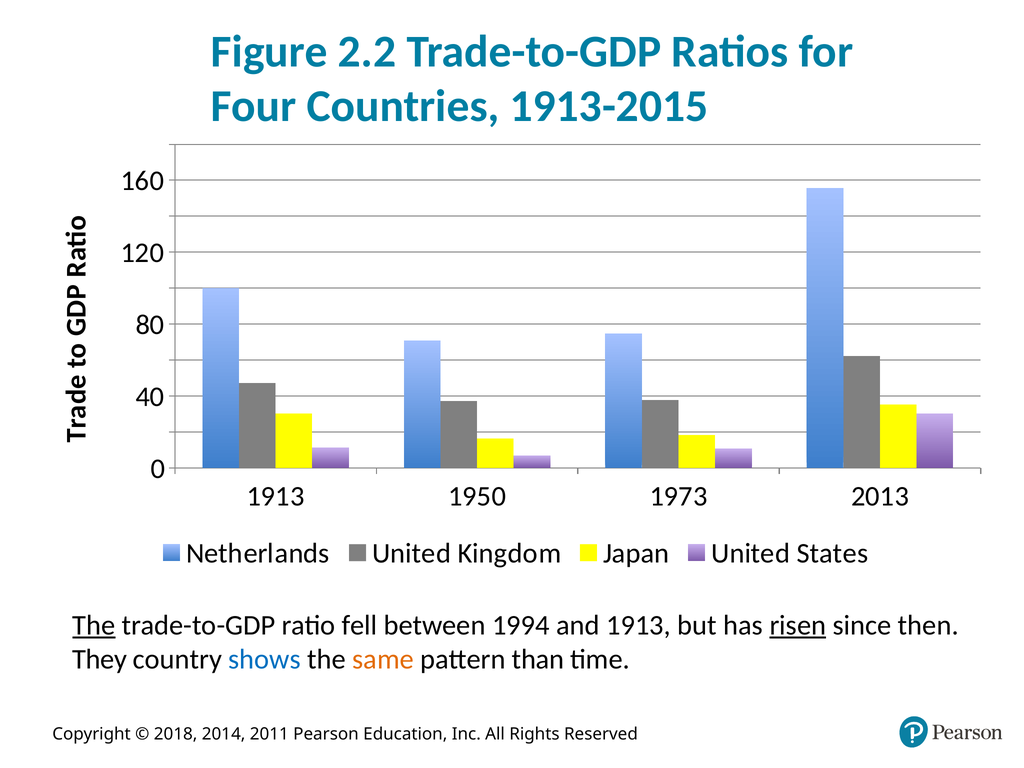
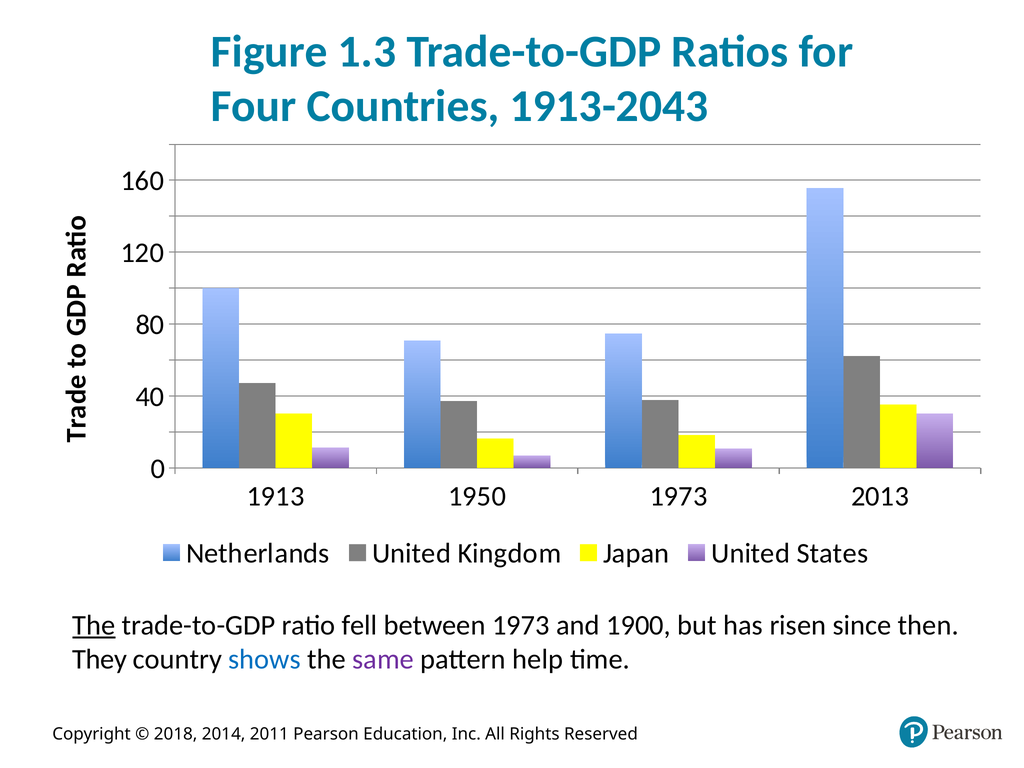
2.2: 2.2 -> 1.3
1913-2015: 1913-2015 -> 1913-2043
between 1994: 1994 -> 1973
and 1913: 1913 -> 1900
risen underline: present -> none
same colour: orange -> purple
than: than -> help
